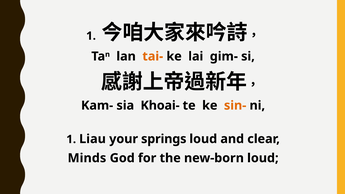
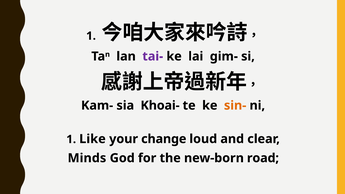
tai- colour: orange -> purple
Liau: Liau -> Like
springs: springs -> change
new-born loud: loud -> road
